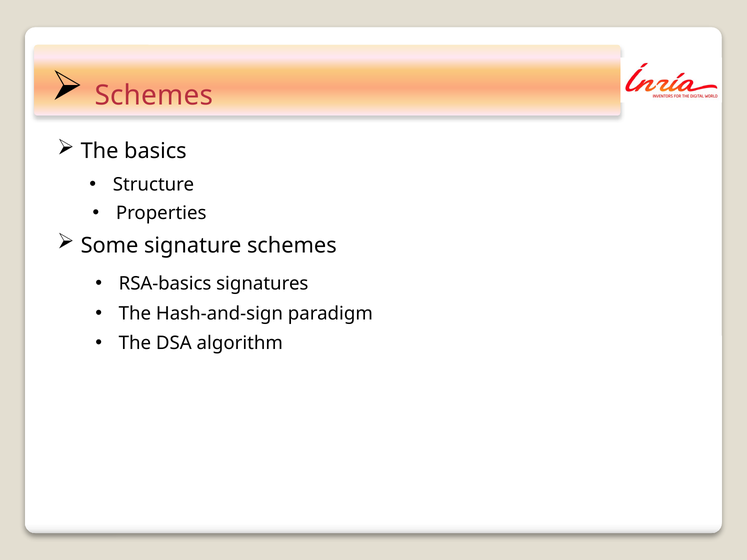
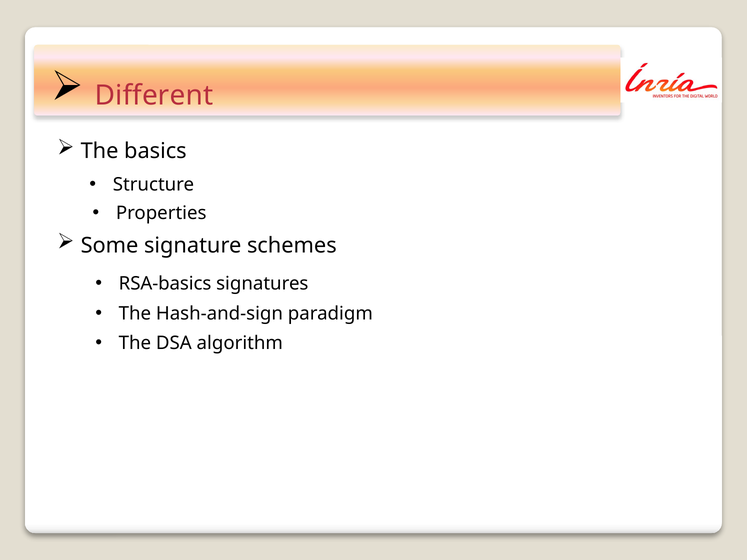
Schemes at (154, 95): Schemes -> Different
